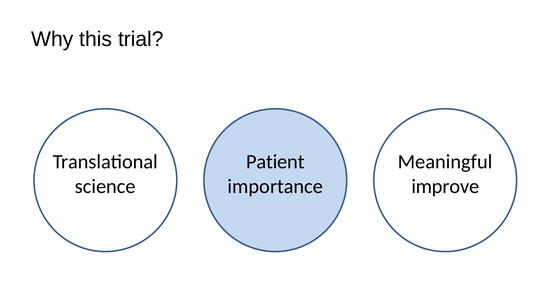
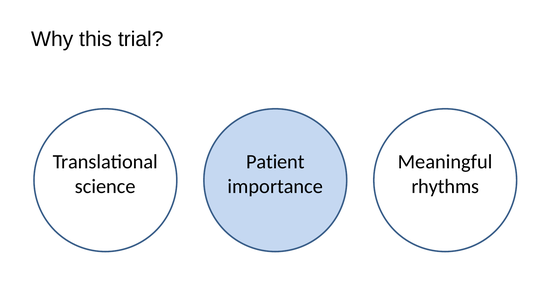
improve: improve -> rhythms
